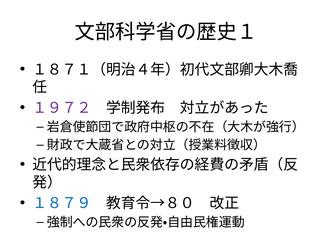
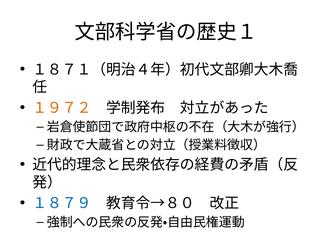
１９７２ colour: purple -> orange
